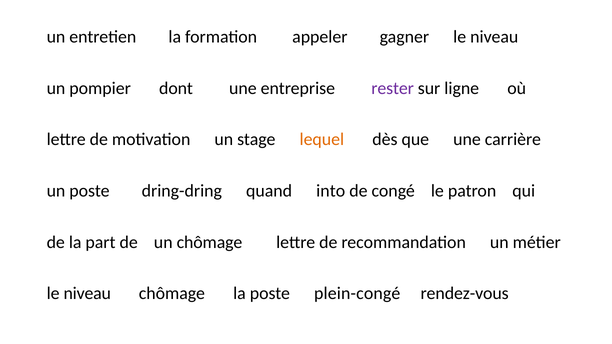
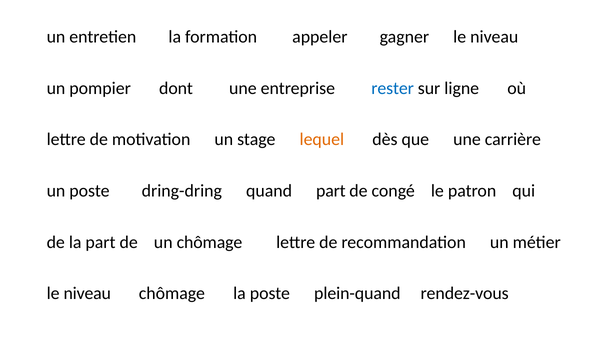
rester colour: purple -> blue
quand into: into -> part
plein-congé: plein-congé -> plein-quand
